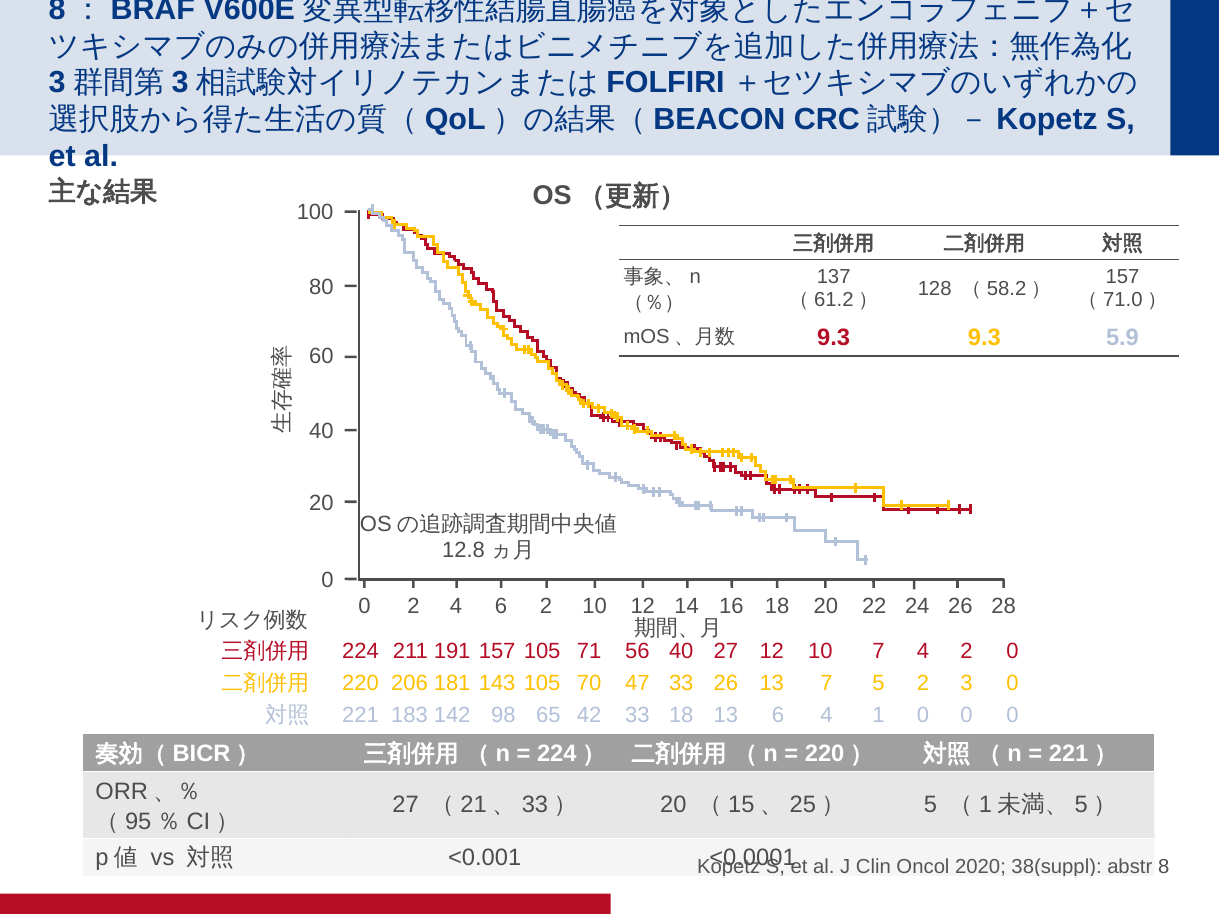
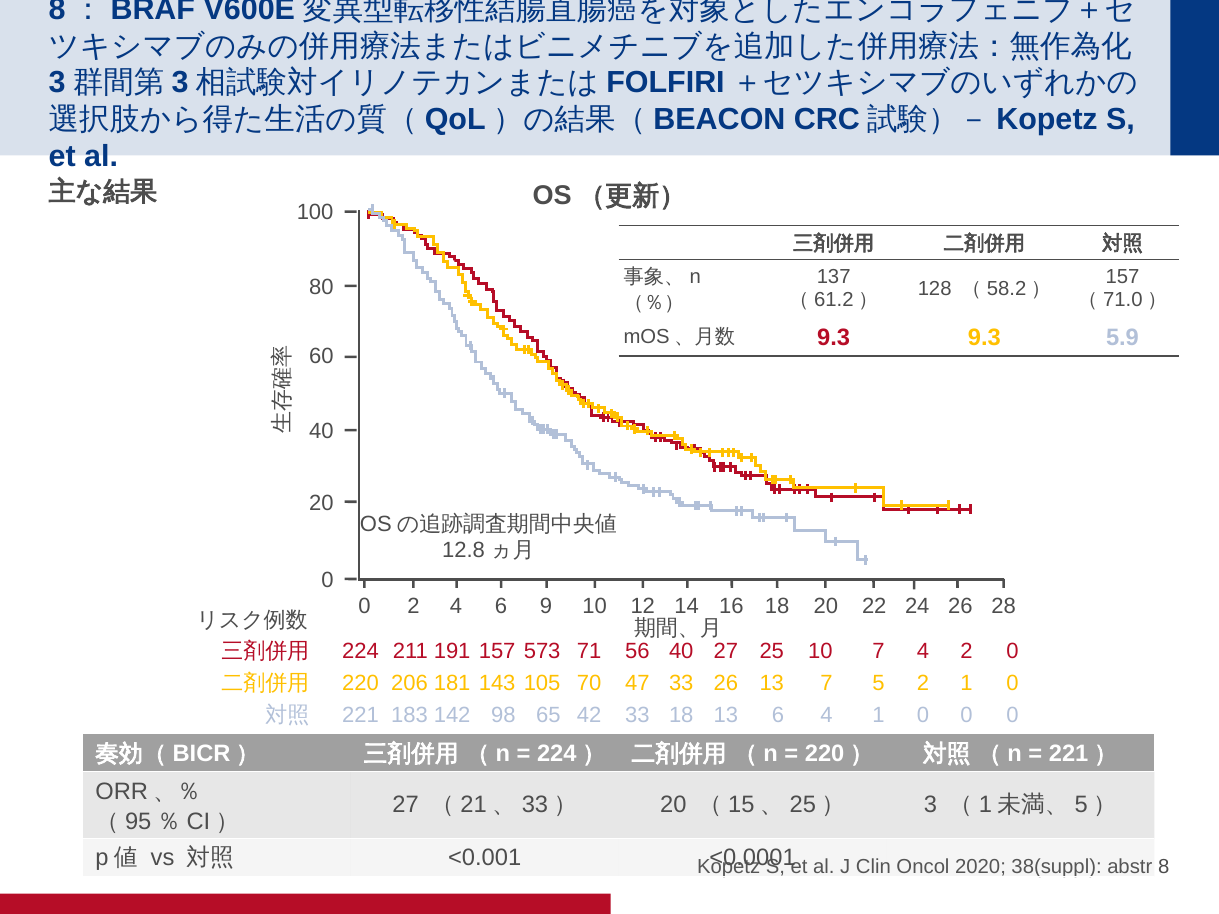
6 2: 2 -> 9
157 105: 105 -> 573
27 12: 12 -> 25
2 3: 3 -> 1
5 at (931, 805): 5 -> 3
